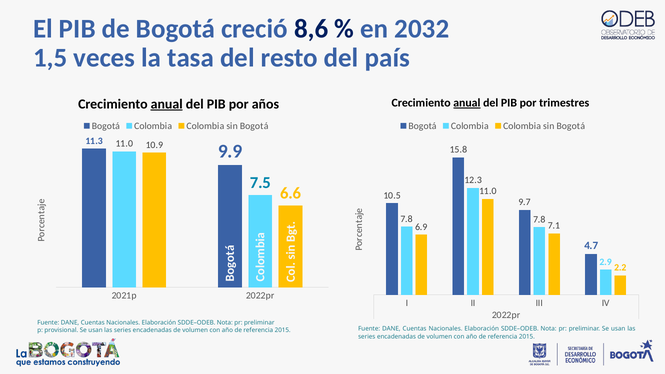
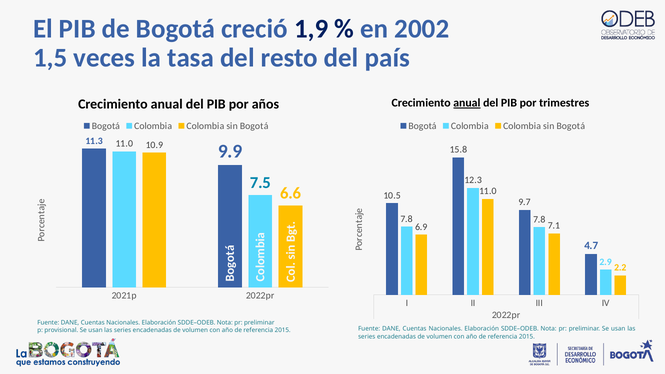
8,6: 8,6 -> 1,9
2032: 2032 -> 2002
anual at (167, 104) underline: present -> none
